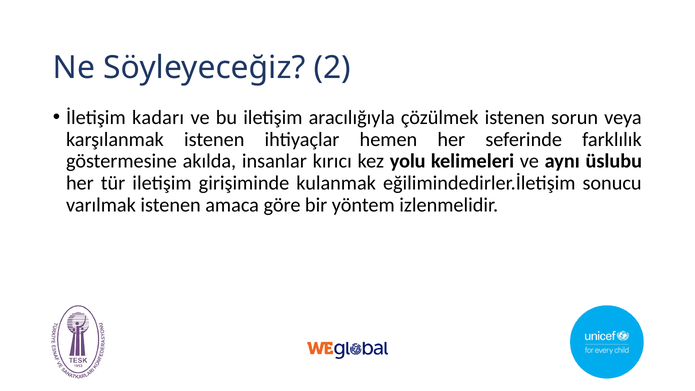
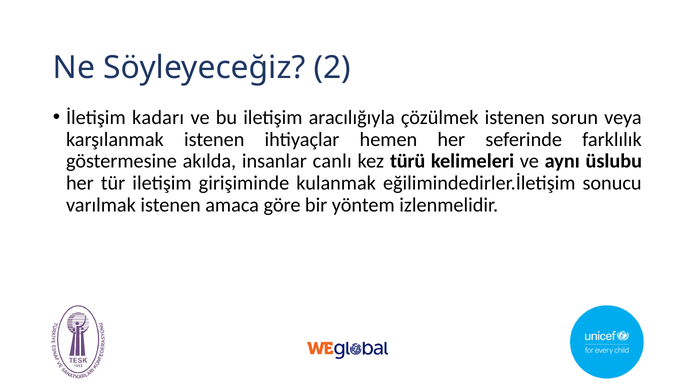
kırıcı: kırıcı -> canlı
yolu: yolu -> türü
